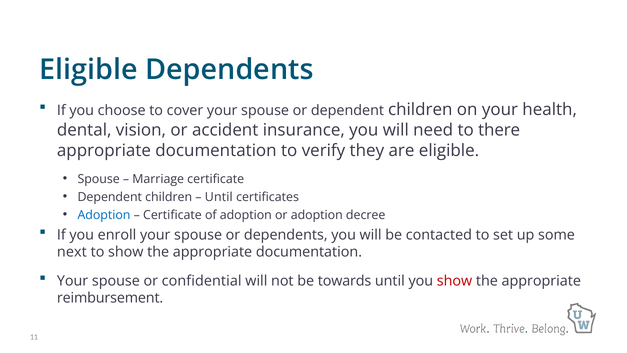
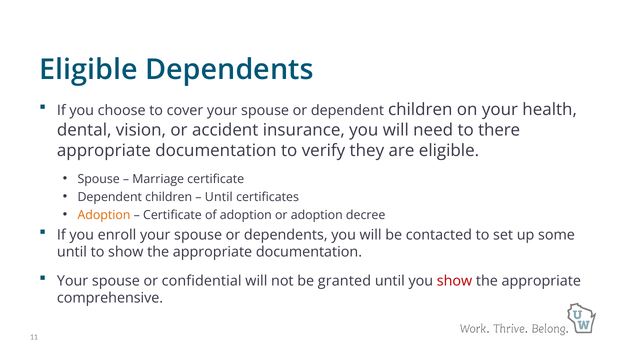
Adoption at (104, 215) colour: blue -> orange
next at (72, 252): next -> until
towards: towards -> granted
reimbursement: reimbursement -> comprehensive
